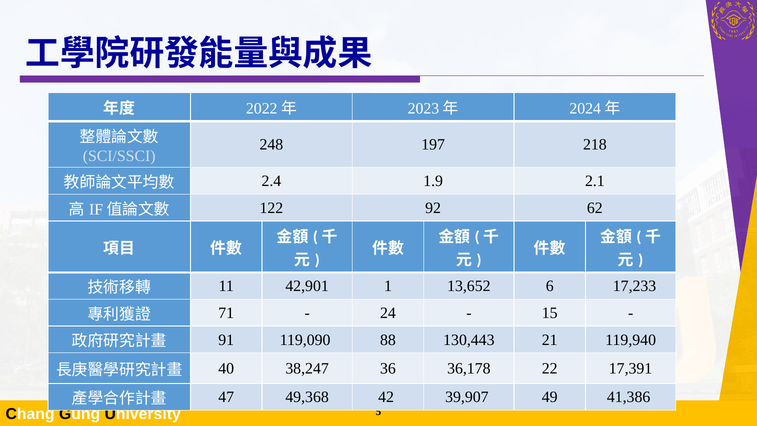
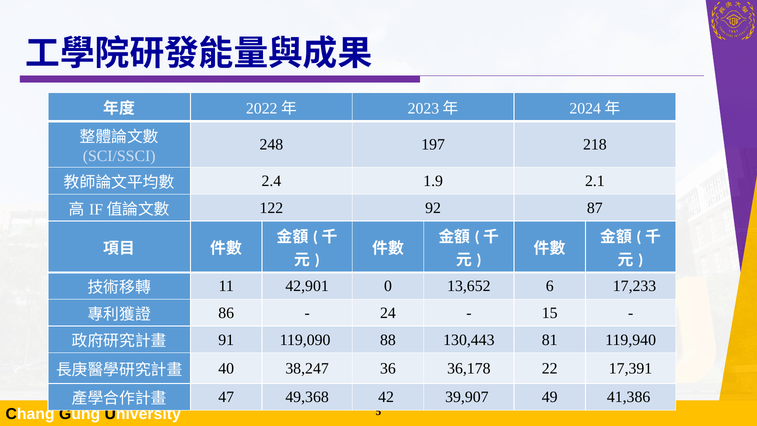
62: 62 -> 87
1: 1 -> 0
71: 71 -> 86
21: 21 -> 81
